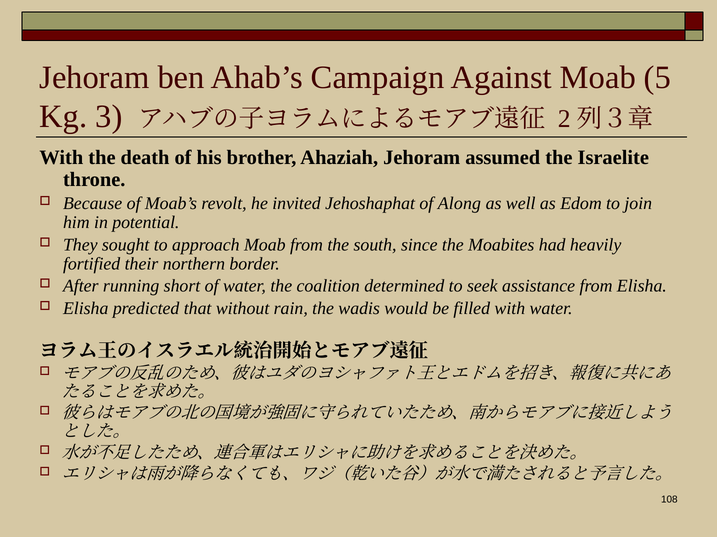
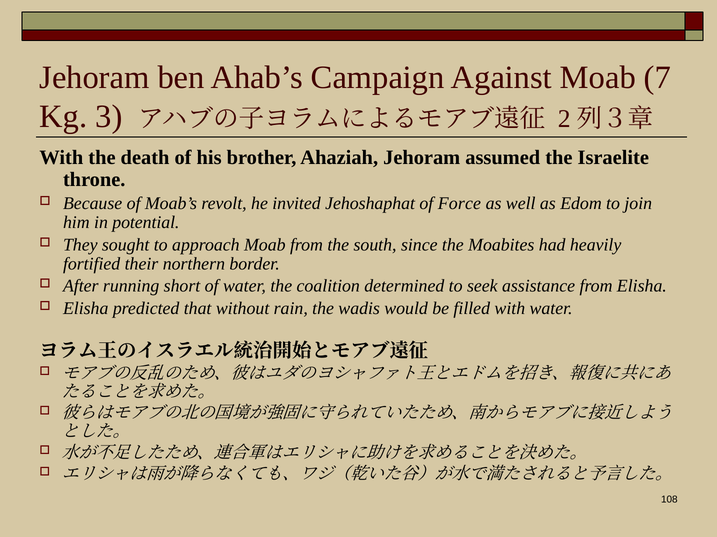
5: 5 -> 7
Along: Along -> Force
